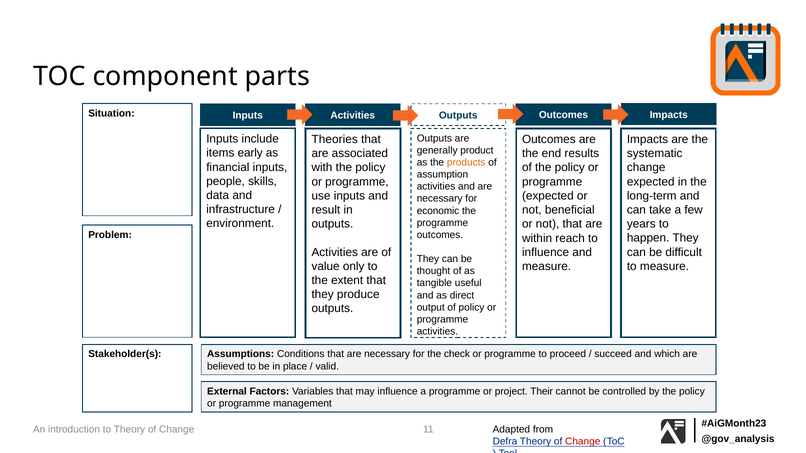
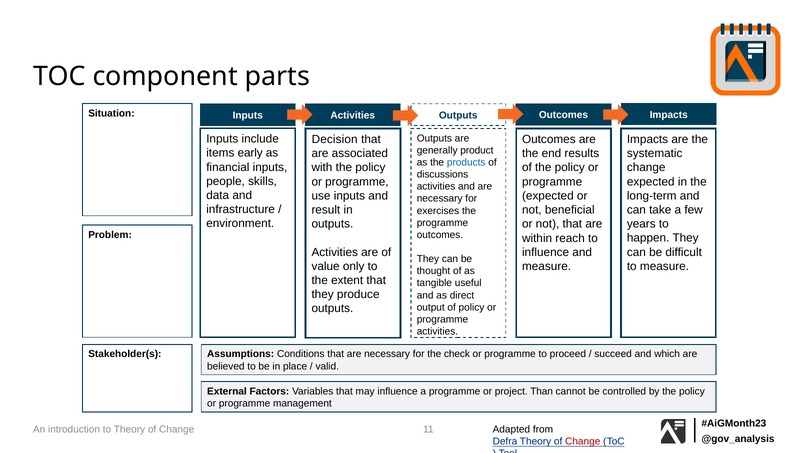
Theories: Theories -> Decision
products colour: orange -> blue
assumption: assumption -> discussions
economic: economic -> exercises
Their: Their -> Than
